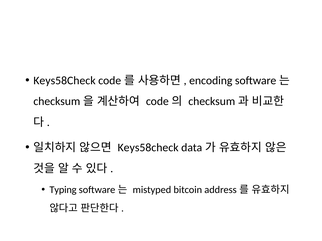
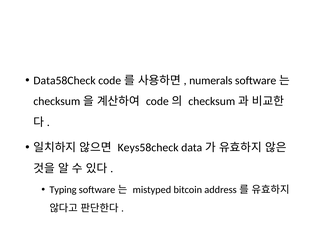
Keys58Check at (65, 81): Keys58Check -> Data58Check
encoding: encoding -> numerals
